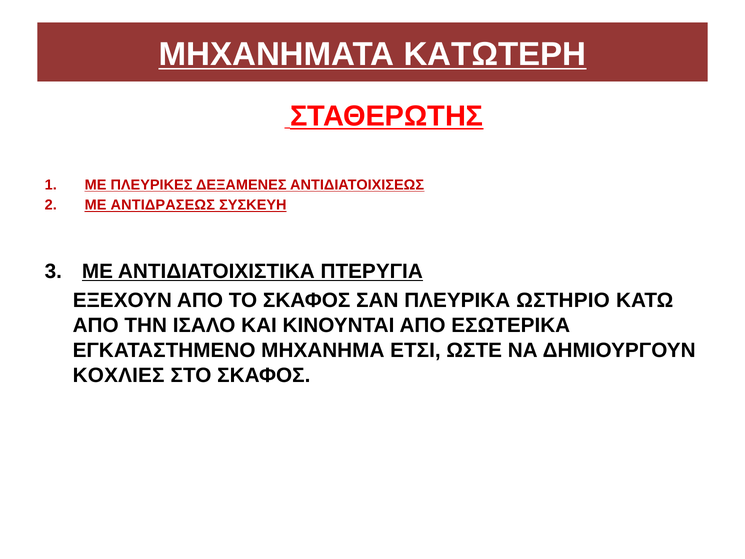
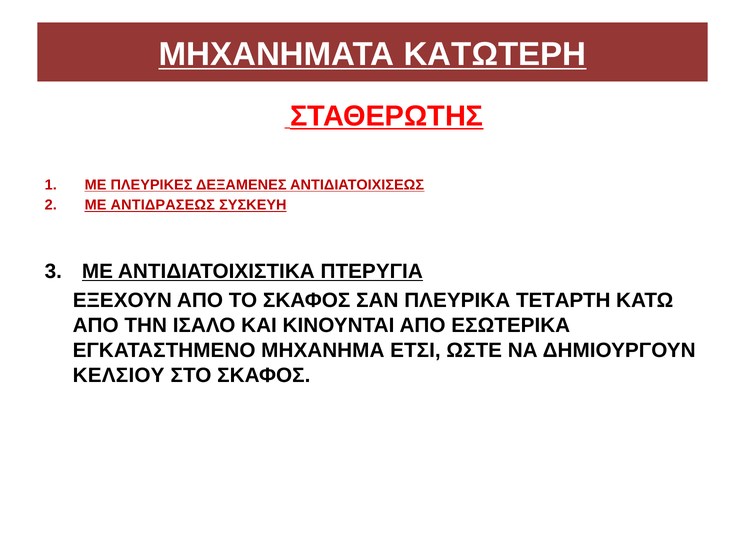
ΩΣΤΗΡΙΟ: ΩΣΤΗΡΙΟ -> ΤΕΤΑΡΤΗ
ΚΟΧΛΙΕΣ: ΚΟΧΛΙΕΣ -> ΚΕΛΣΙΟΥ
